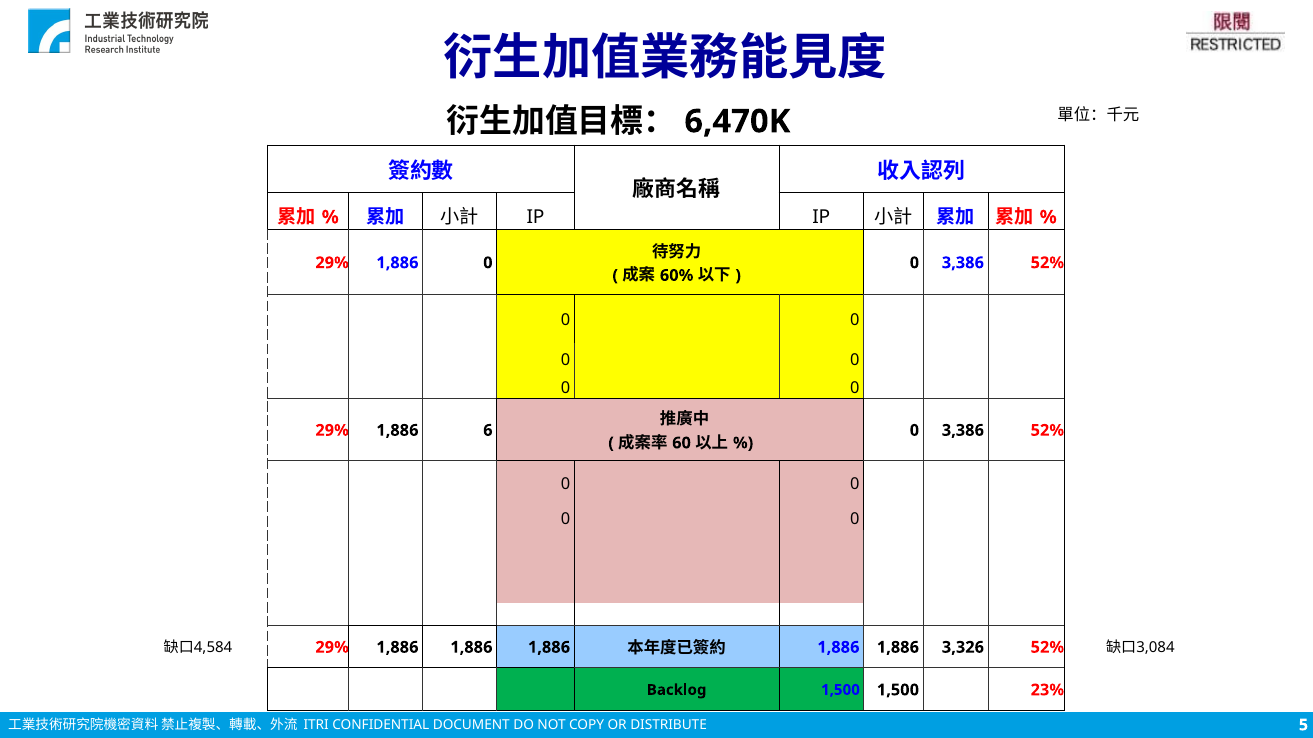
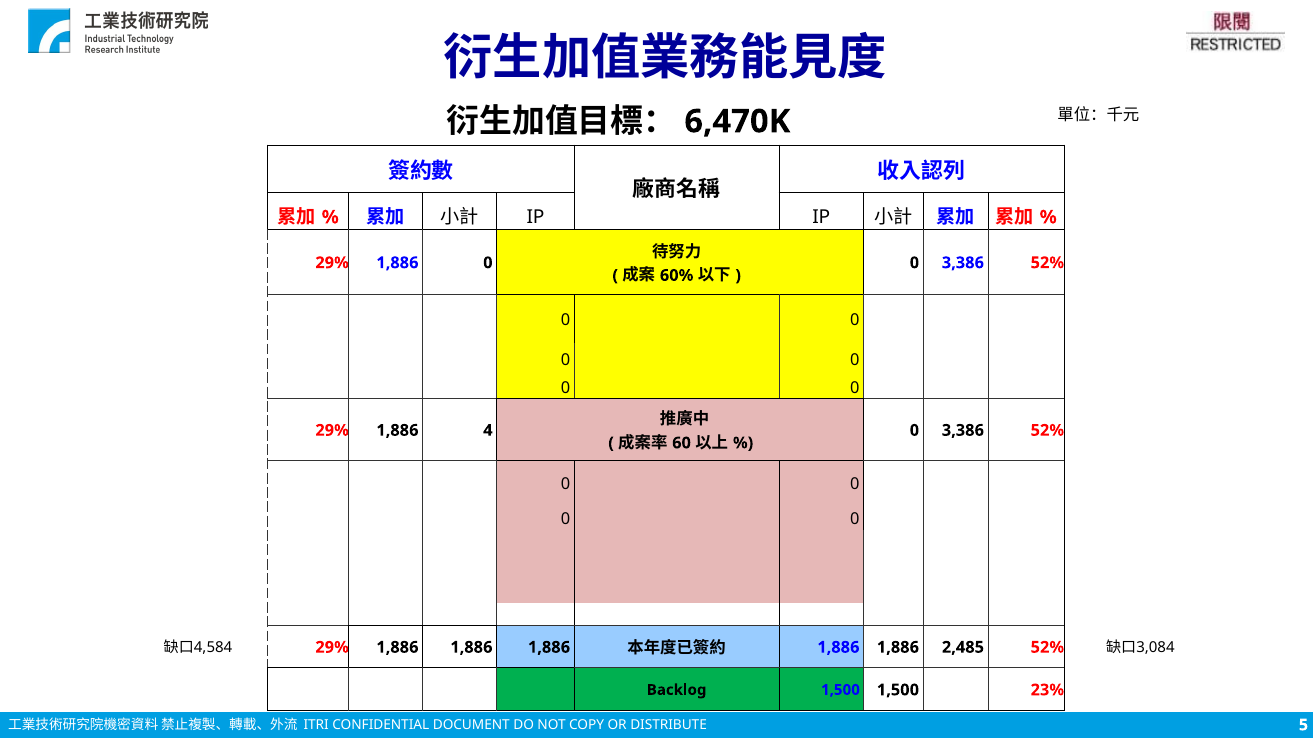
6: 6 -> 4
3,326: 3,326 -> 2,485
